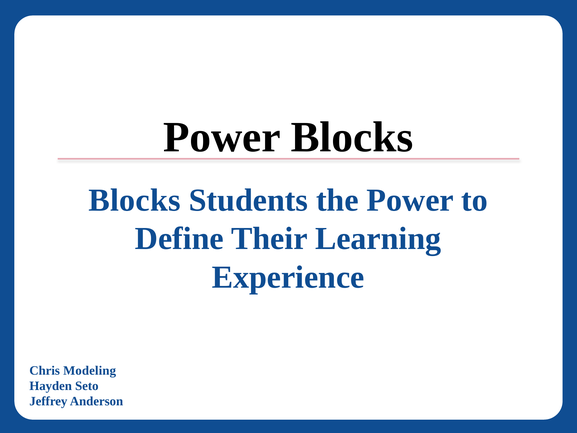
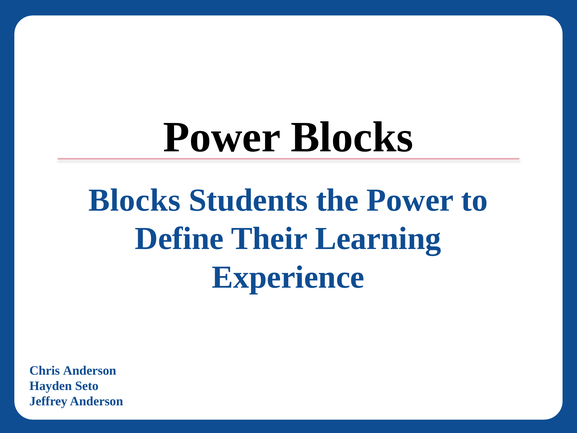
Chris Modeling: Modeling -> Anderson
